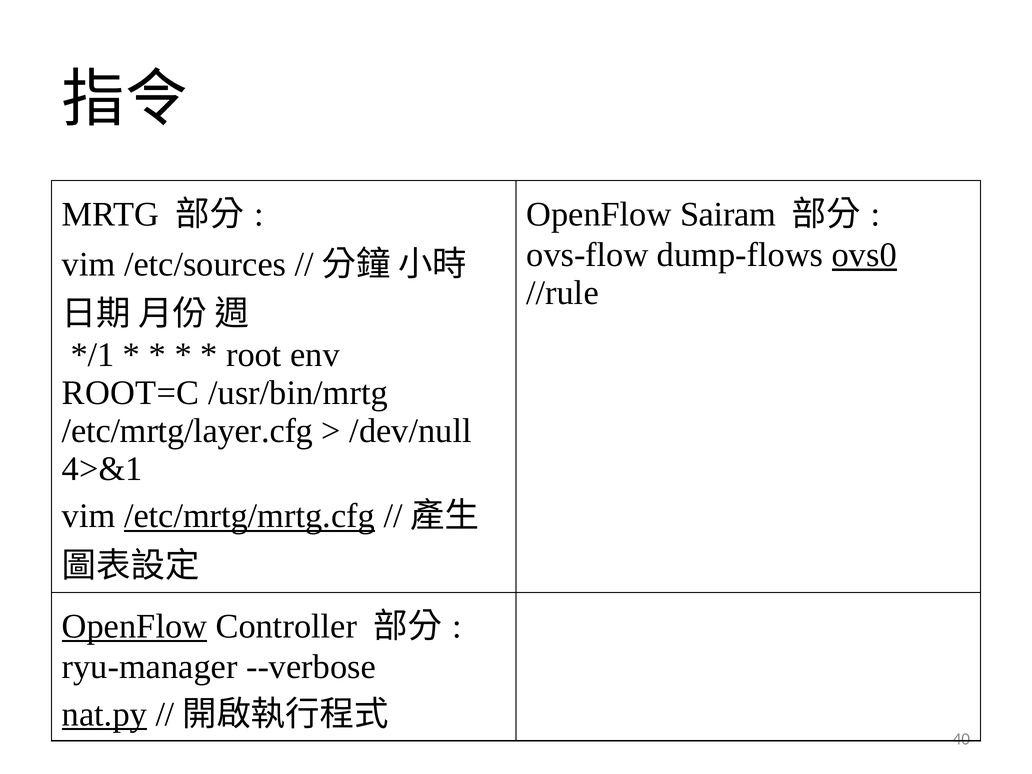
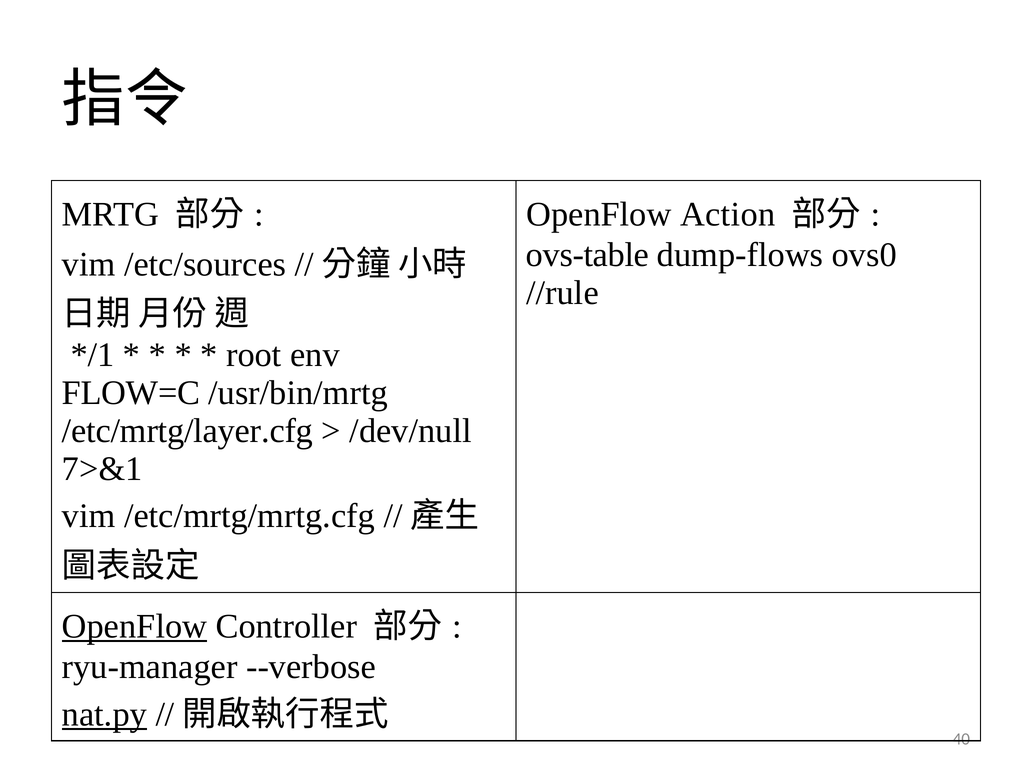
Sairam: Sairam -> Action
ovs-flow: ovs-flow -> ovs-table
ovs0 underline: present -> none
ROOT=C: ROOT=C -> FLOW=C
4>&1: 4>&1 -> 7>&1
/etc/mrtg/mrtg.cfg underline: present -> none
